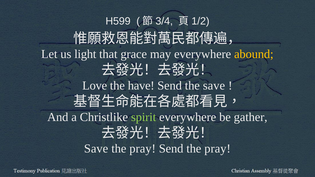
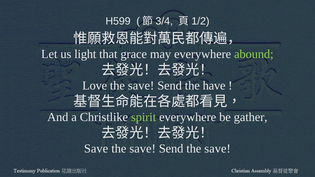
abound colour: yellow -> light green
have at (141, 86): have -> save
the save: save -> have
pray at (143, 149): pray -> save
Send the pray: pray -> save
